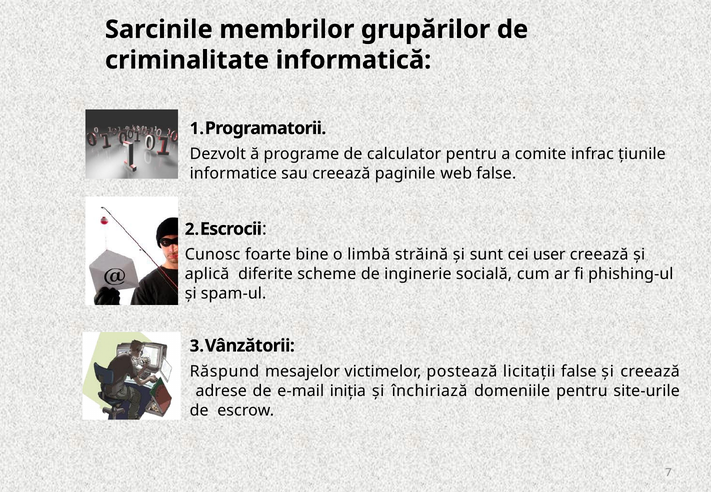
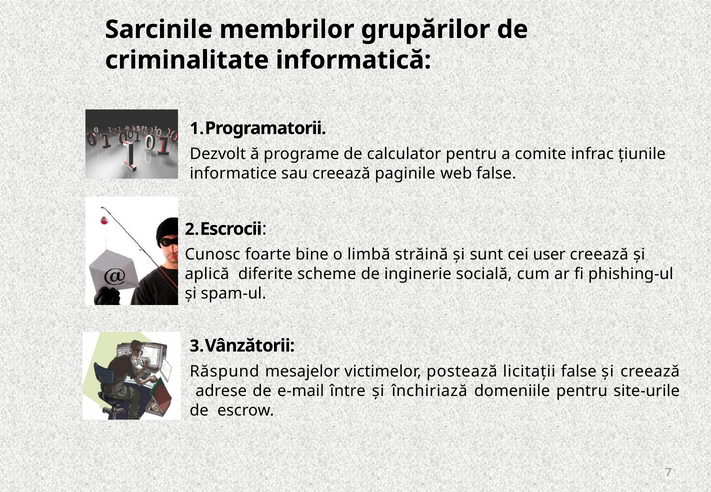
iniția: iniția -> între
